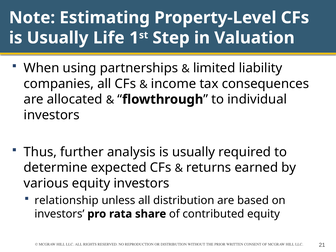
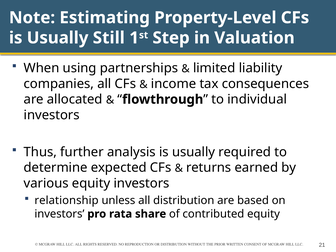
Life: Life -> Still
